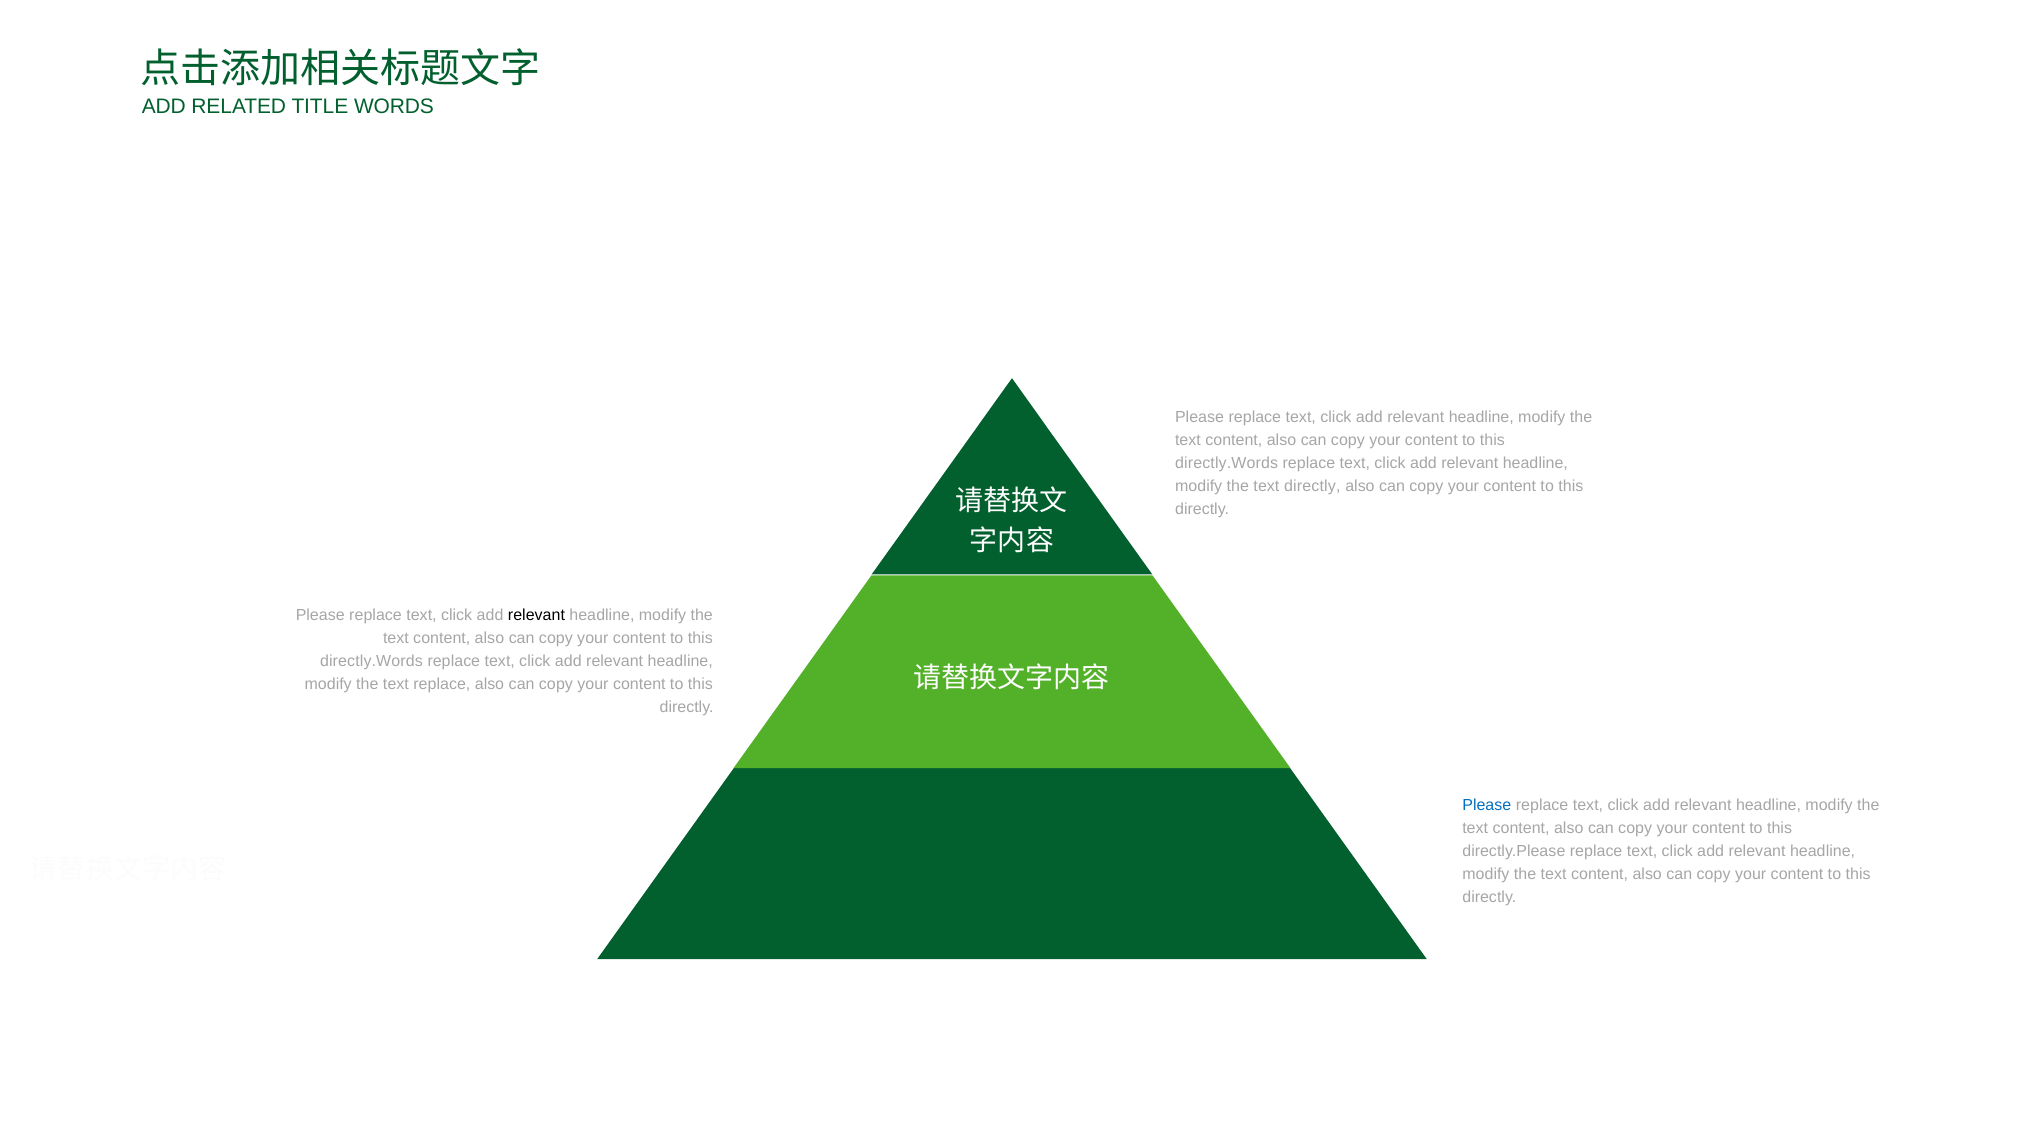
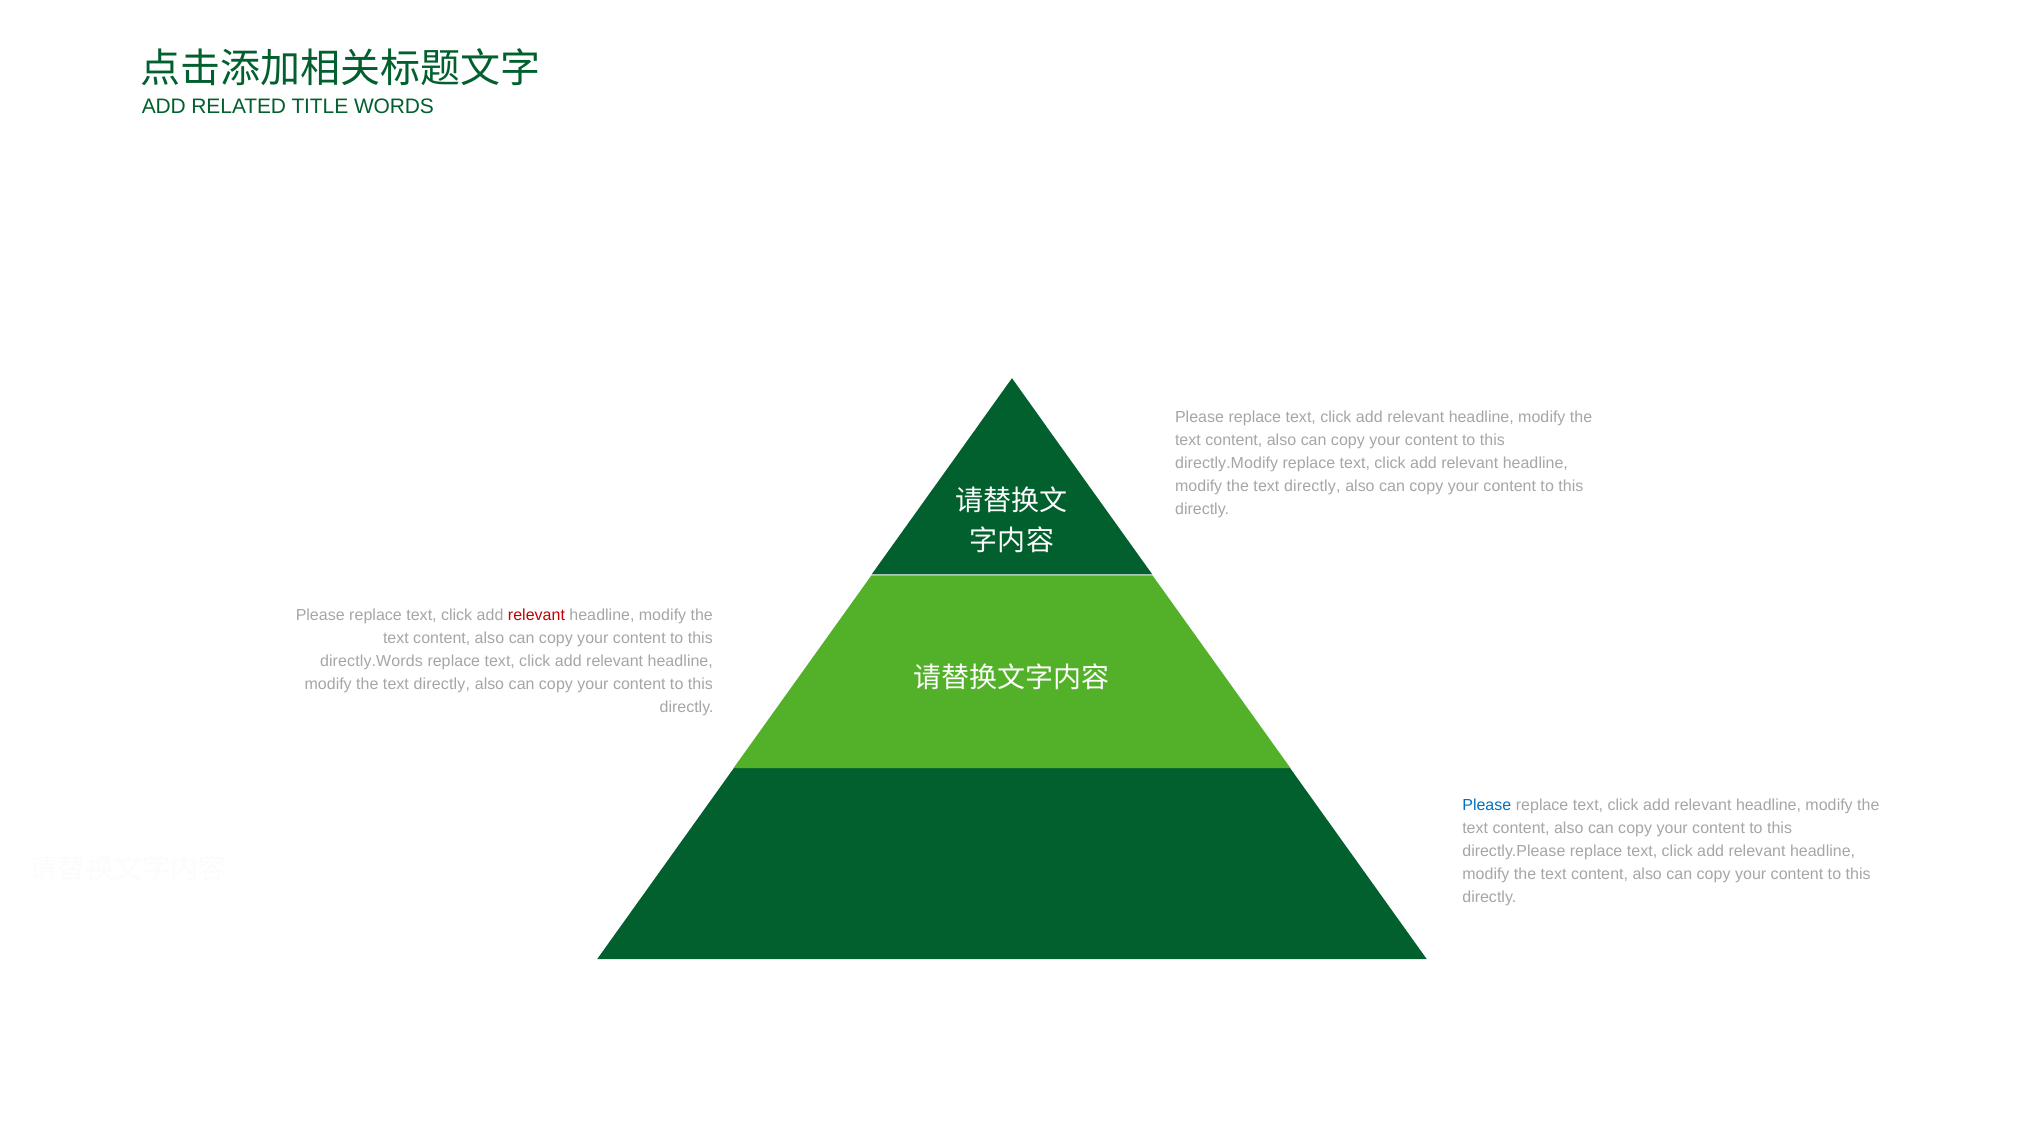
directly.Words at (1227, 463): directly.Words -> directly.Modify
relevant at (536, 616) colour: black -> red
replace at (442, 685): replace -> directly
